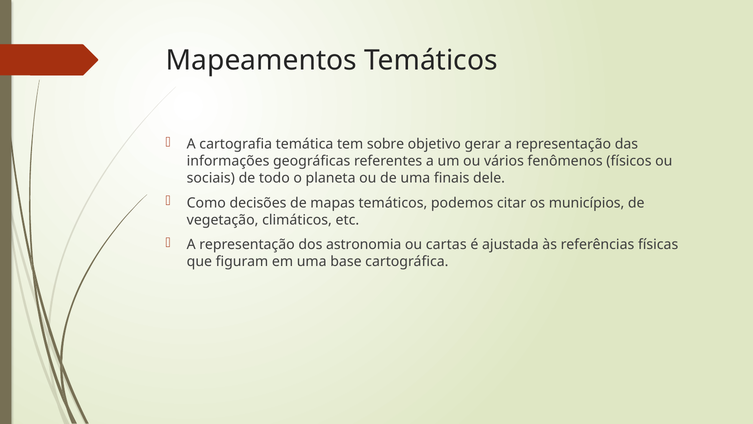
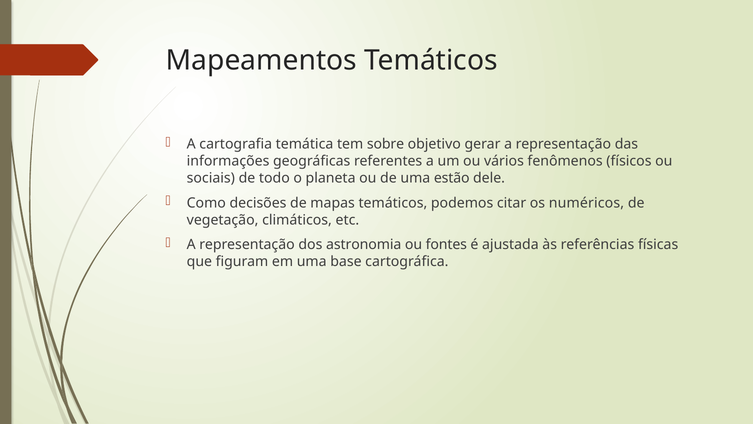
finais: finais -> estão
municípios: municípios -> numéricos
cartas: cartas -> fontes
